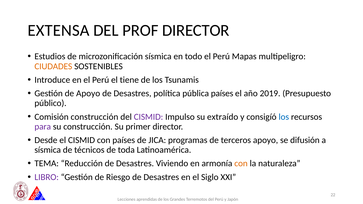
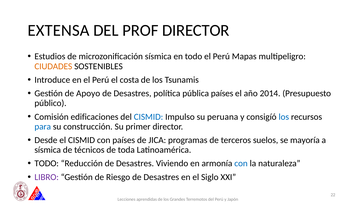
tiene: tiene -> costa
2019: 2019 -> 2014
Comisión construcción: construcción -> edificaciones
CISMID at (148, 117) colour: purple -> blue
extraído: extraído -> peruana
para colour: purple -> blue
terceros apoyo: apoyo -> suelos
difusión: difusión -> mayoría
TEMA at (47, 164): TEMA -> TODO
con at (241, 164) colour: orange -> blue
